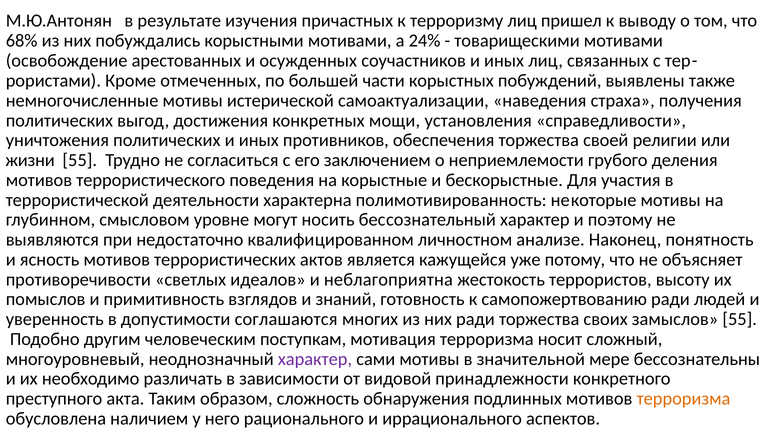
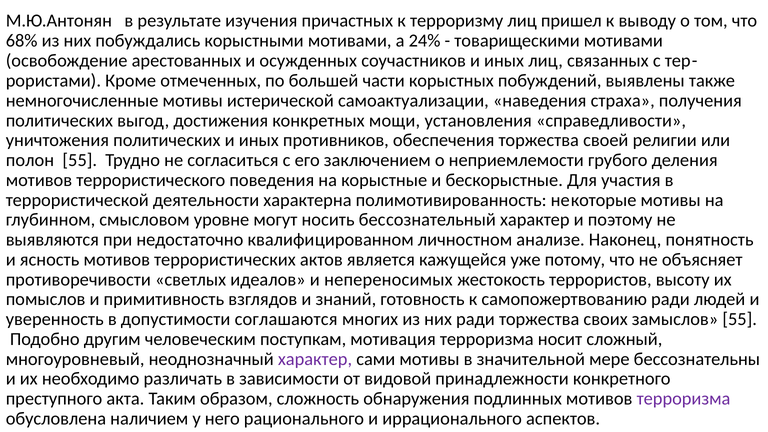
жизни: жизни -> полон
неблагоприятна: неблагоприятна -> непереносимых
терроризма at (684, 399) colour: orange -> purple
